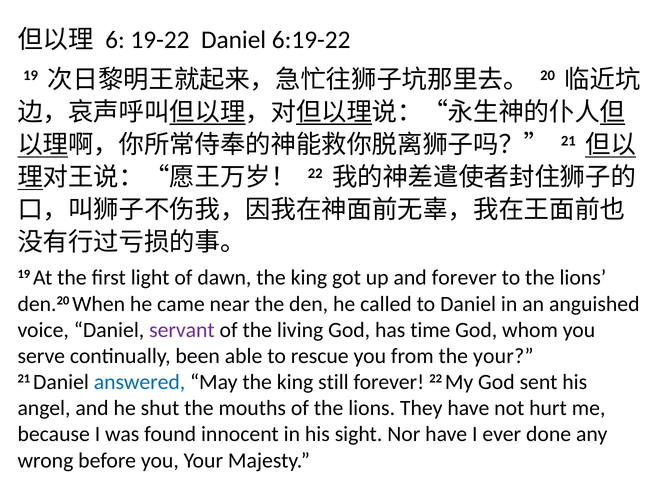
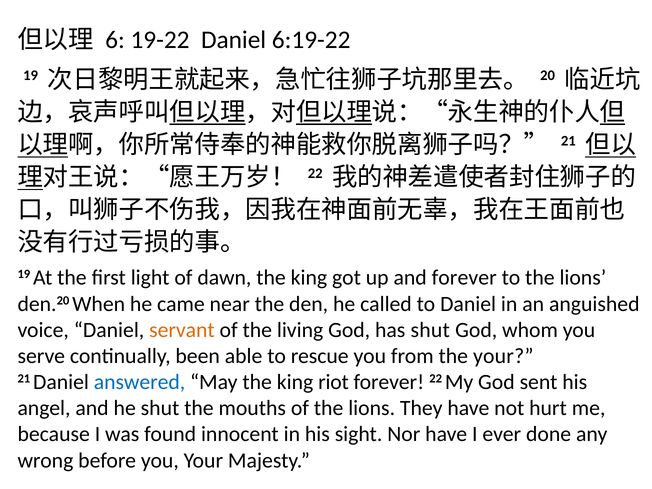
servant colour: purple -> orange
has time: time -> shut
still: still -> riot
